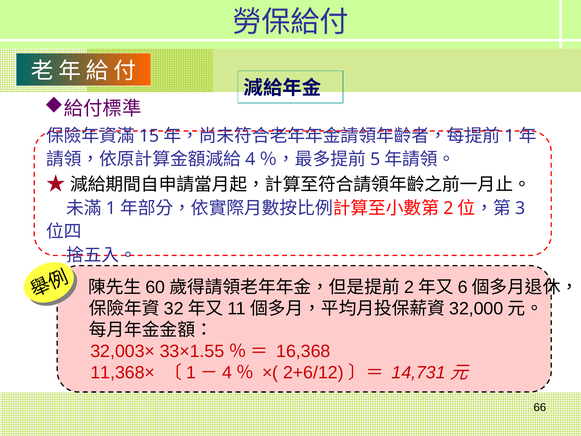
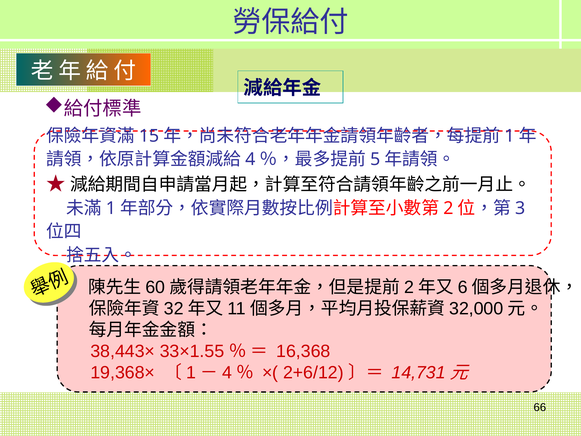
32,003×: 32,003× -> 38,443×
11,368×: 11,368× -> 19,368×
